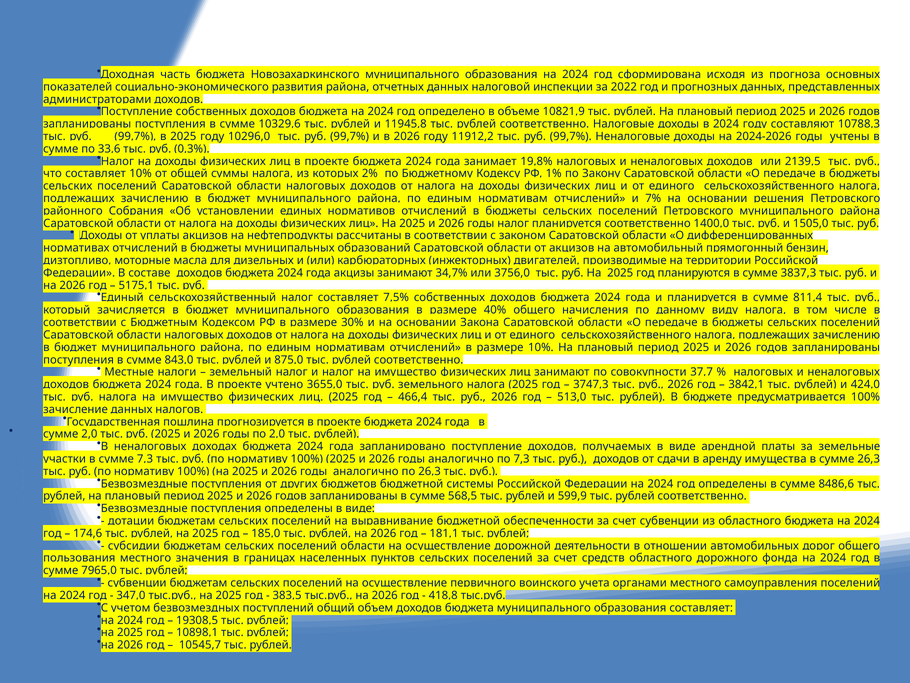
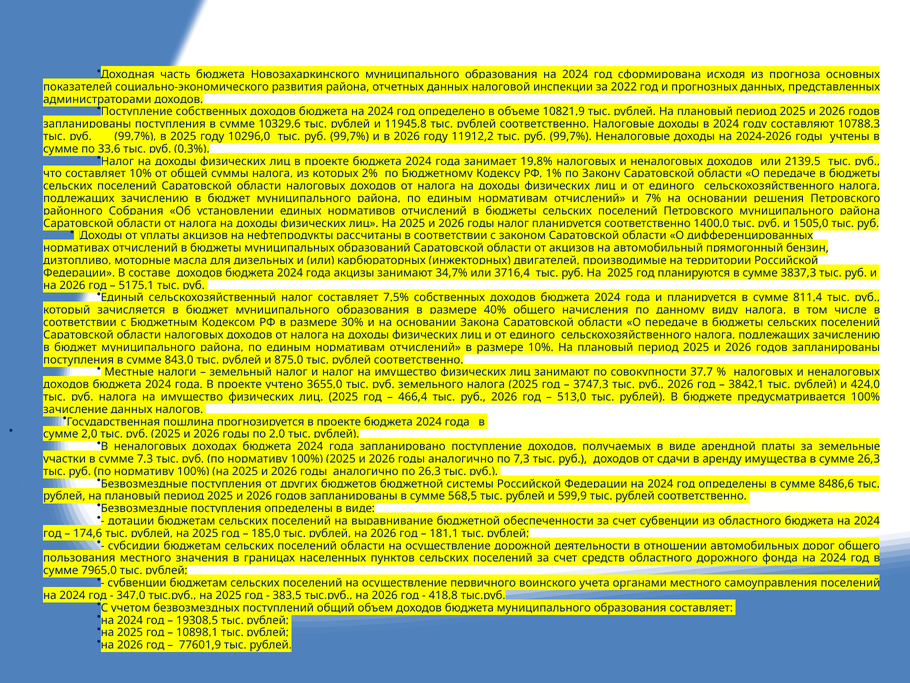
3756,0: 3756,0 -> 3716,4
10545,7: 10545,7 -> 77601,9
